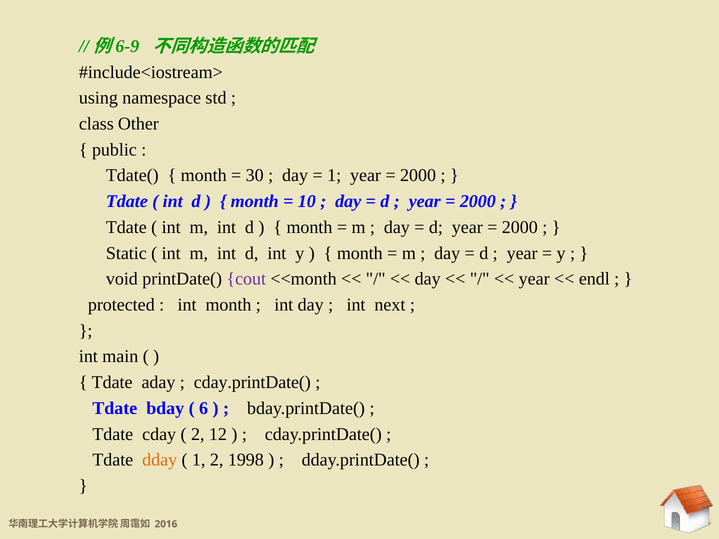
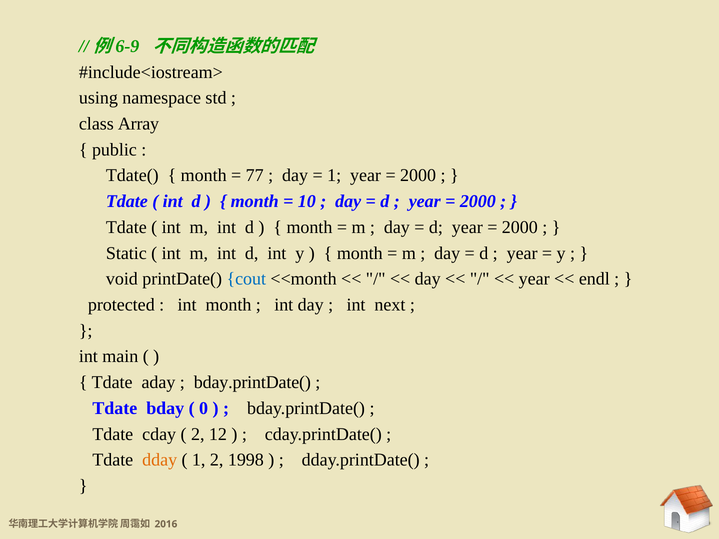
Other: Other -> Array
30: 30 -> 77
cout colour: purple -> blue
cday.printDate( at (252, 383): cday.printDate( -> bday.printDate(
6: 6 -> 0
